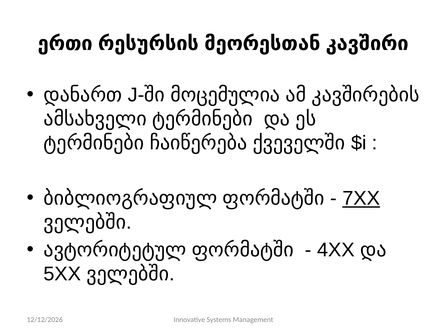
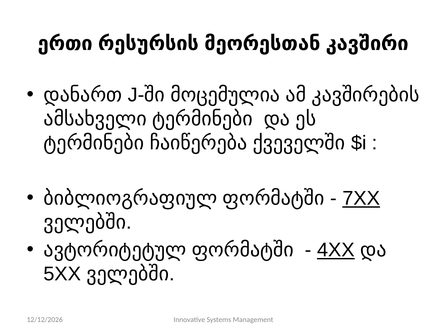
4XX underline: none -> present
